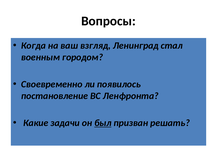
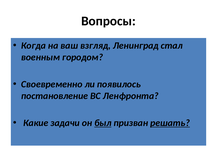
решать underline: none -> present
